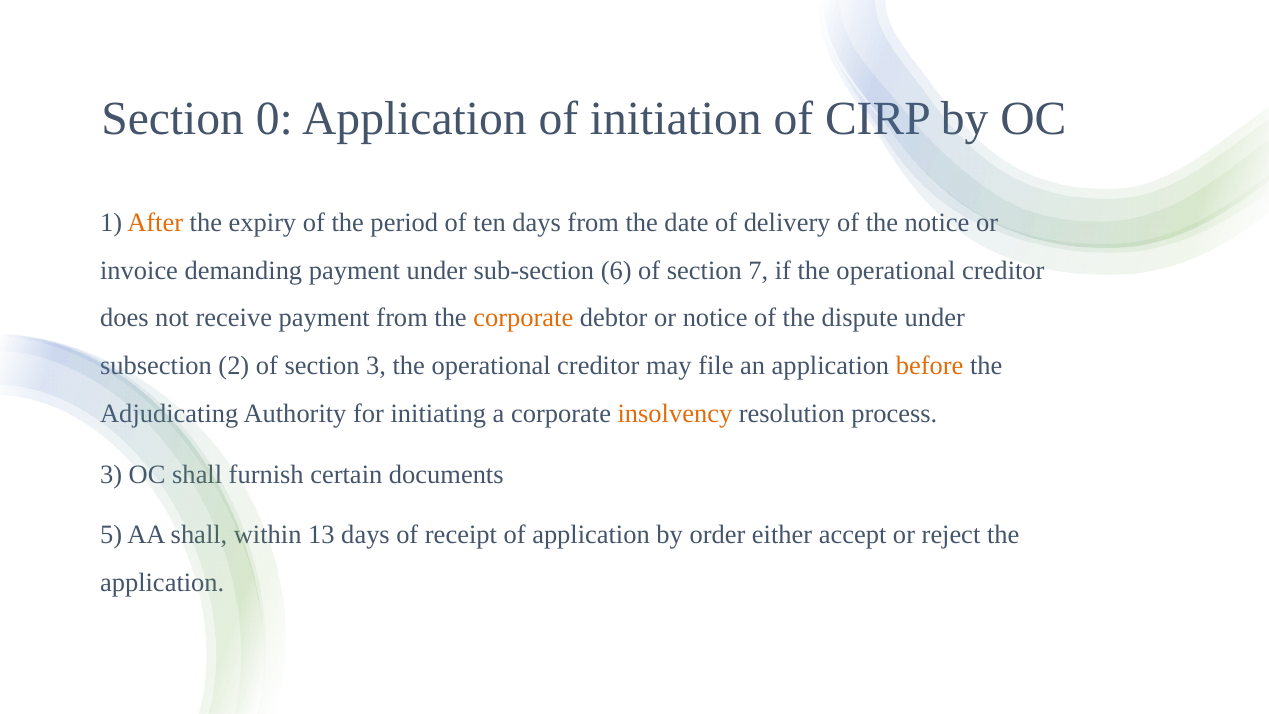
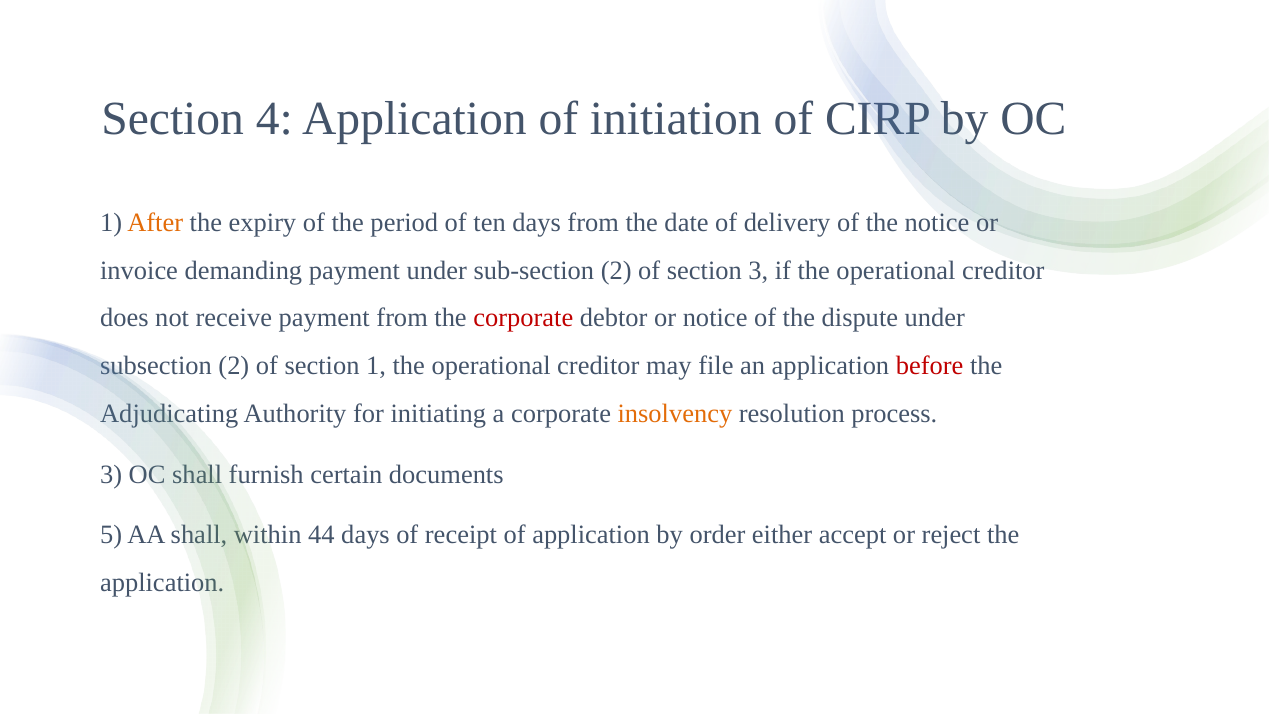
0: 0 -> 4
sub-section 6: 6 -> 2
section 7: 7 -> 3
corporate at (523, 318) colour: orange -> red
section 3: 3 -> 1
before colour: orange -> red
13: 13 -> 44
